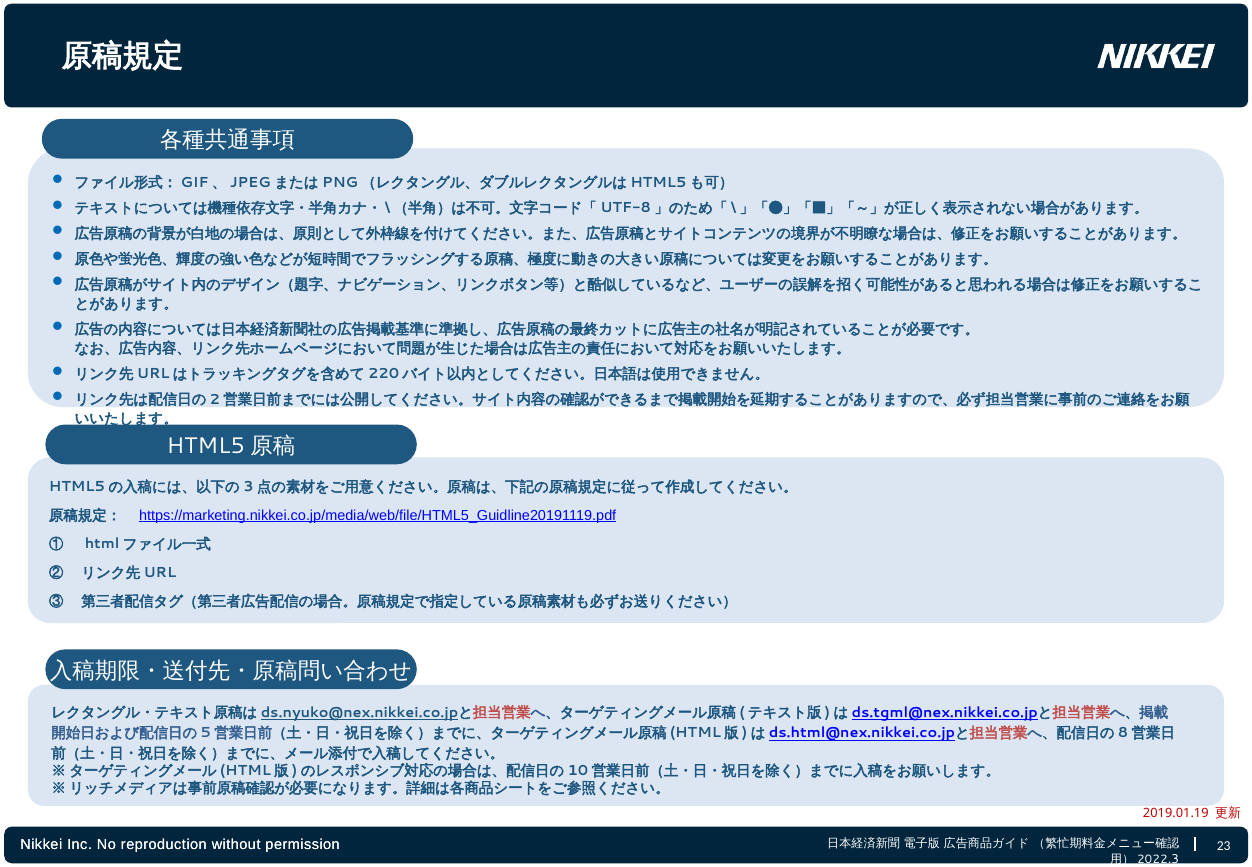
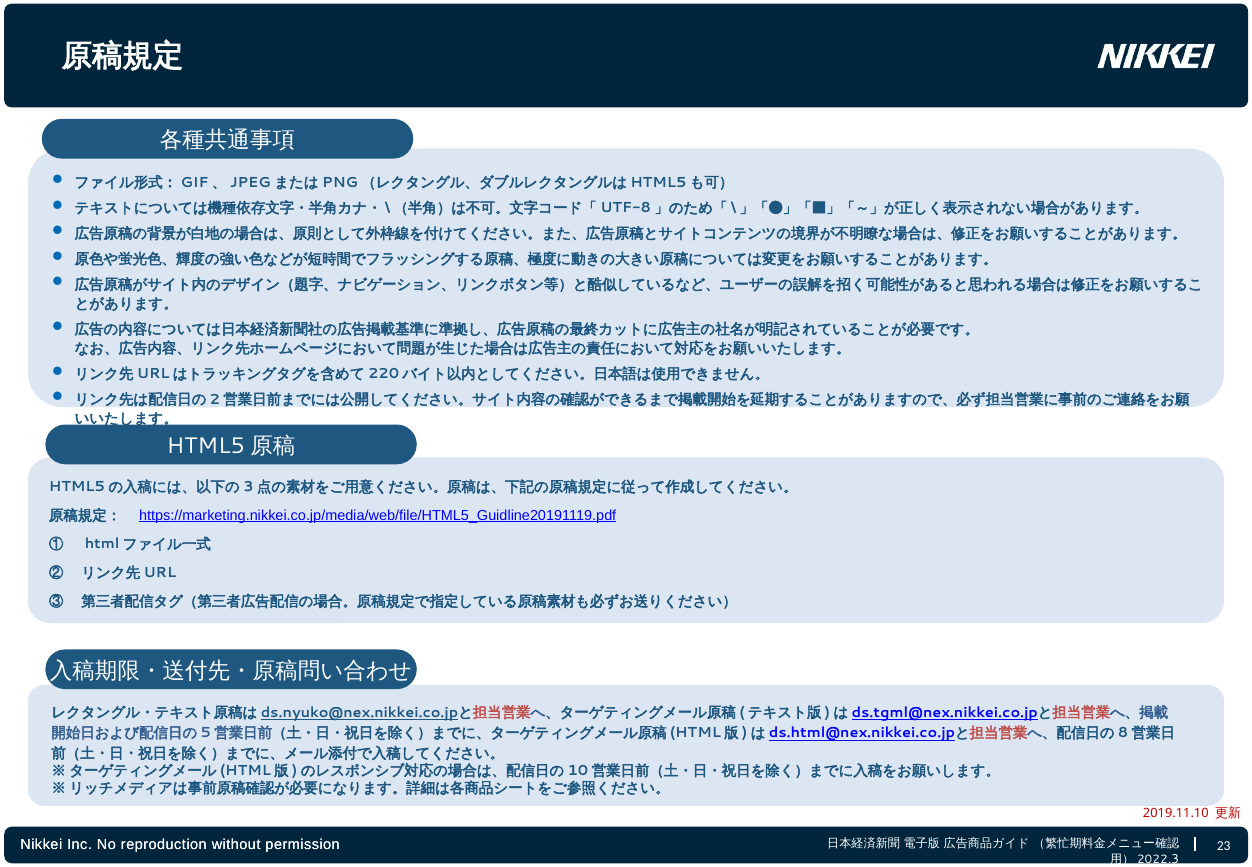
2019.01.19: 2019.01.19 -> 2019.11.10
